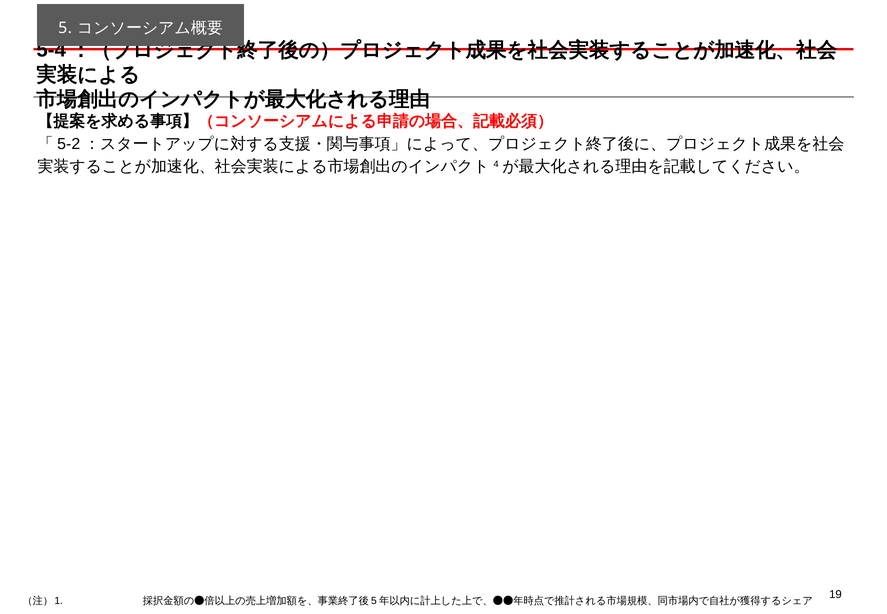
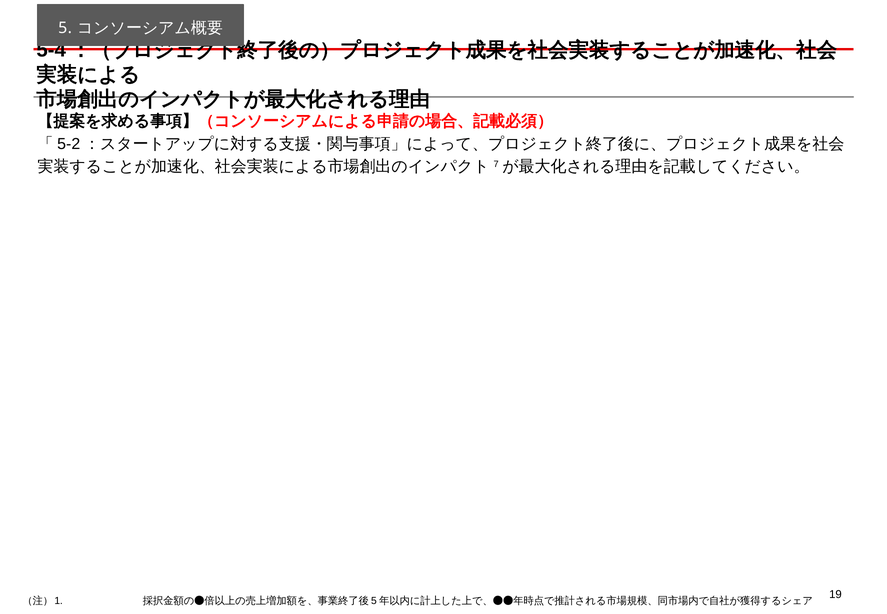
4: 4 -> 7
